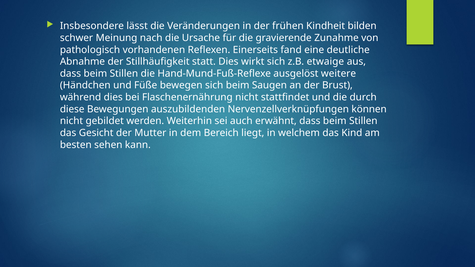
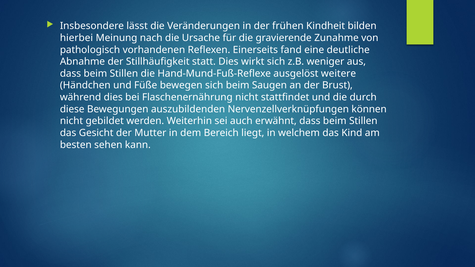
schwer: schwer -> hierbei
etwaige: etwaige -> weniger
